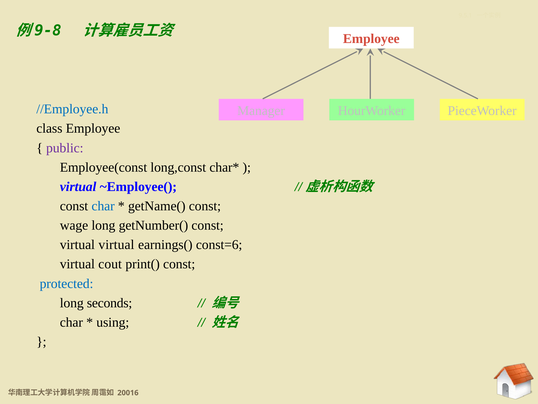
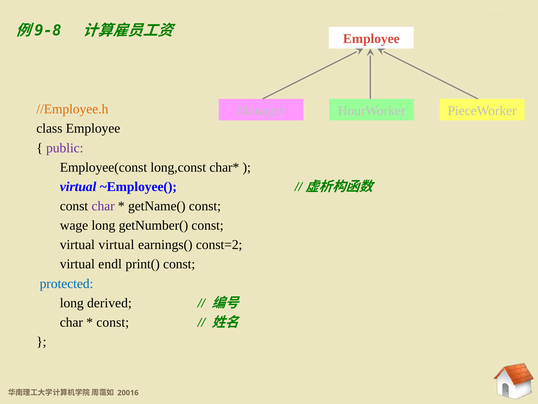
//Employee.h colour: blue -> orange
char at (103, 206) colour: blue -> purple
const=6: const=6 -> const=2
cout: cout -> endl
seconds: seconds -> derived
using at (113, 322): using -> const
